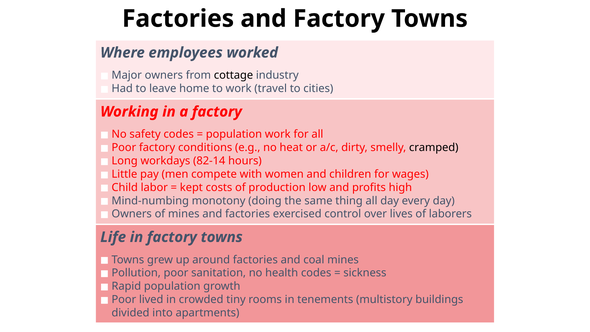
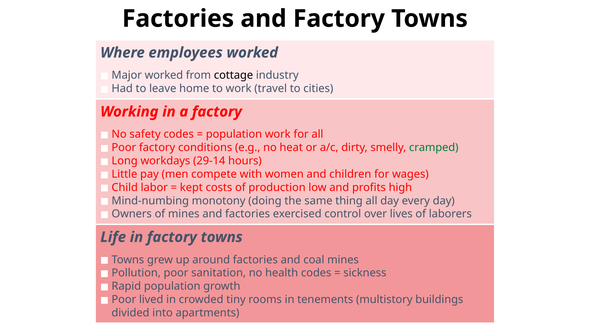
Major owners: owners -> worked
cramped colour: black -> green
82-14: 82-14 -> 29-14
